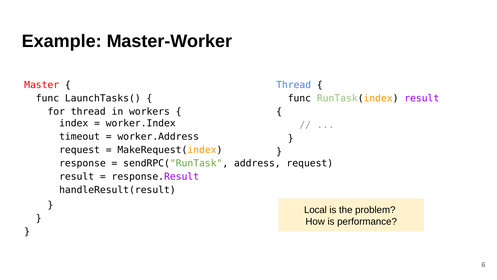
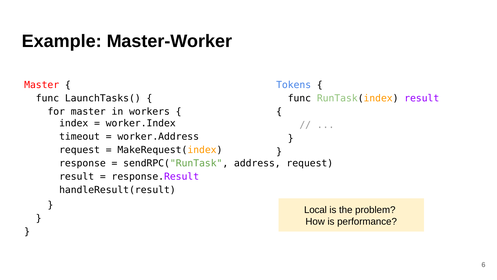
Thread at (294, 85): Thread -> Tokens
for thread: thread -> master
